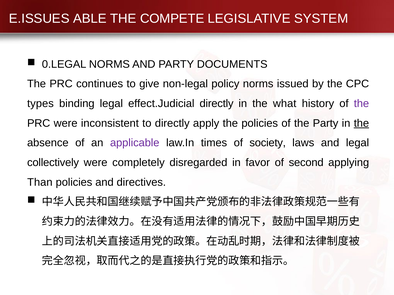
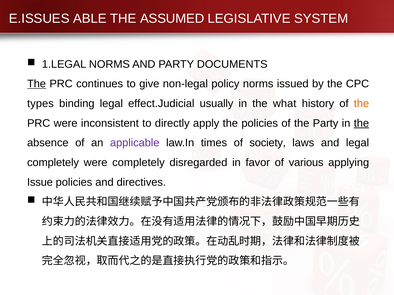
COMPETE: COMPETE -> ASSUMED
0.LEGAL: 0.LEGAL -> 1.LEGAL
The at (37, 84) underline: none -> present
effect.Judicial directly: directly -> usually
the at (361, 104) colour: purple -> orange
collectively at (53, 163): collectively -> completely
second: second -> various
Than: Than -> Issue
